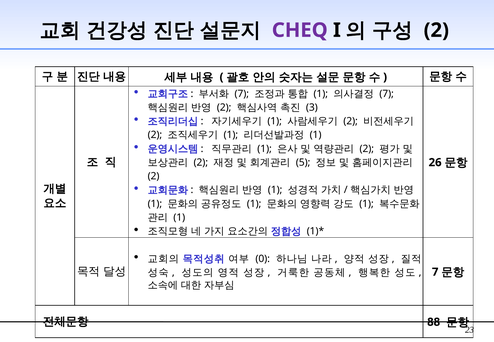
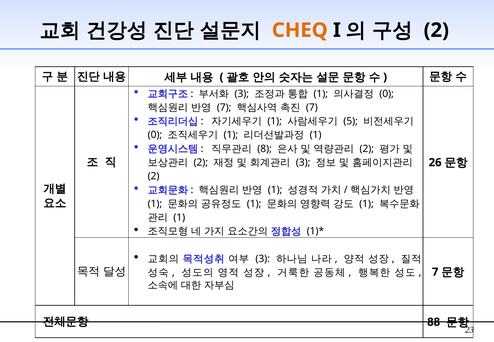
CHEQ colour: purple -> orange
7 at (242, 94): 7 -> 3
7 at (387, 94): 7 -> 0
2 at (224, 107): 2 -> 7
3 at (312, 107): 3 -> 7
2 at (351, 121): 2 -> 5
2 at (155, 135): 2 -> 0
1 at (265, 149): 1 -> 8
5 at (303, 162): 5 -> 3
0 at (263, 259): 0 -> 3
